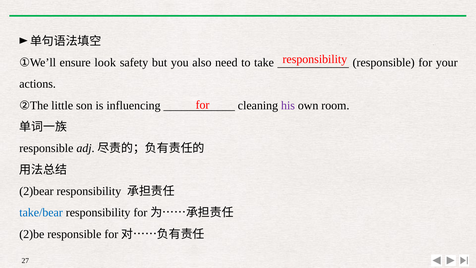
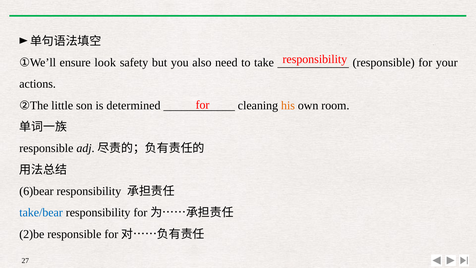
influencing: influencing -> determined
his colour: purple -> orange
2)bear: 2)bear -> 6)bear
